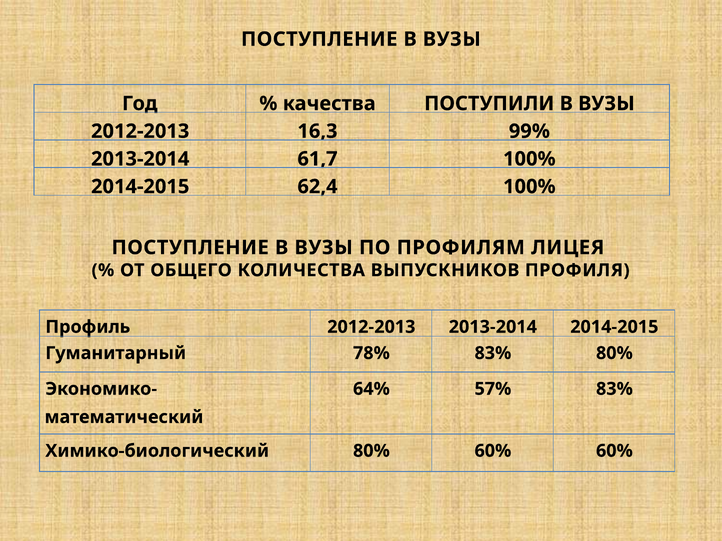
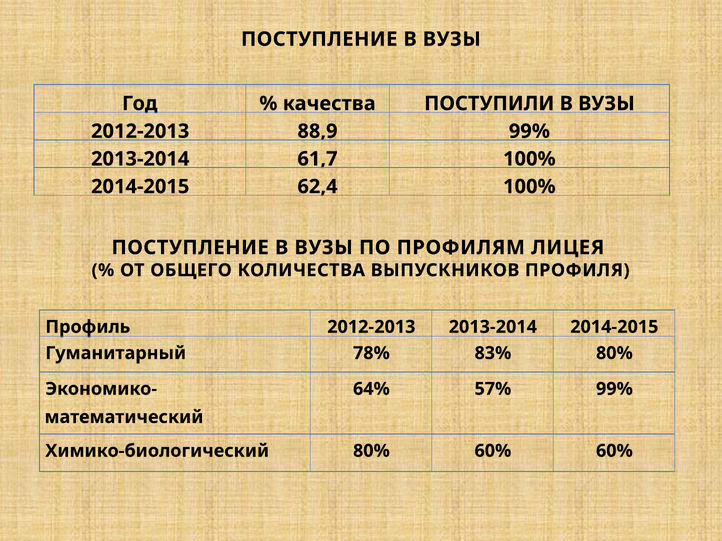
16,3: 16,3 -> 88,9
57% 83%: 83% -> 99%
